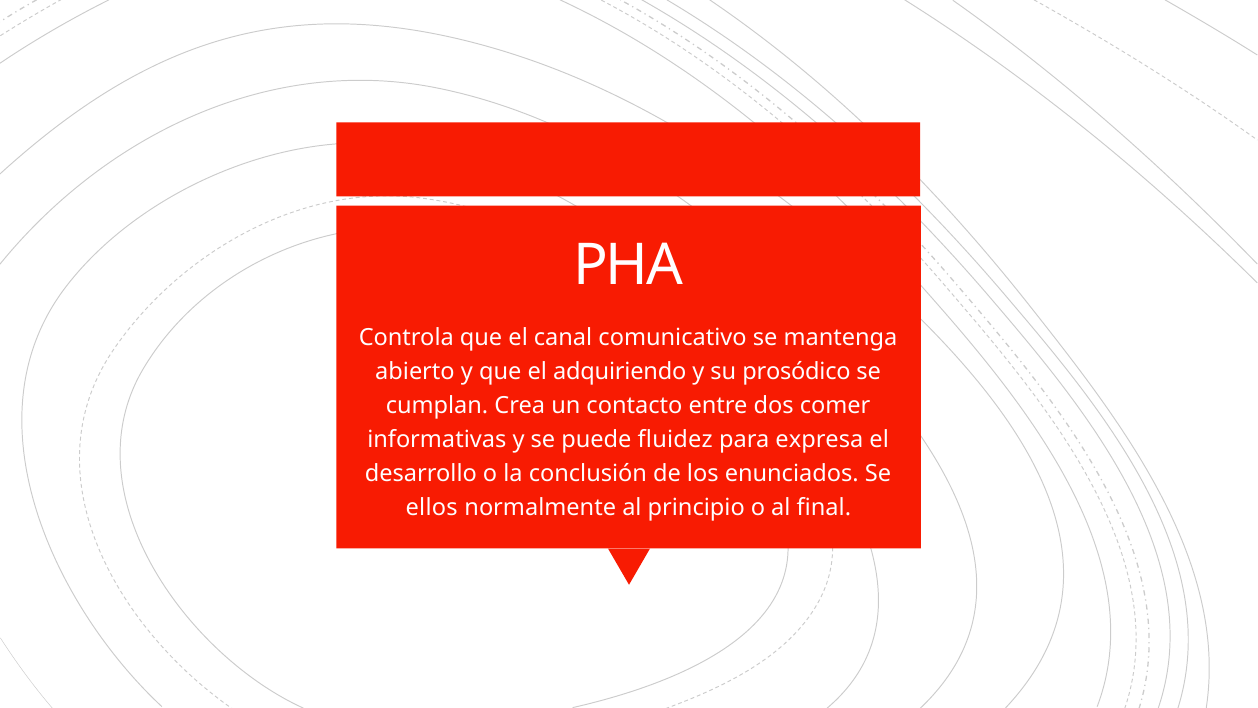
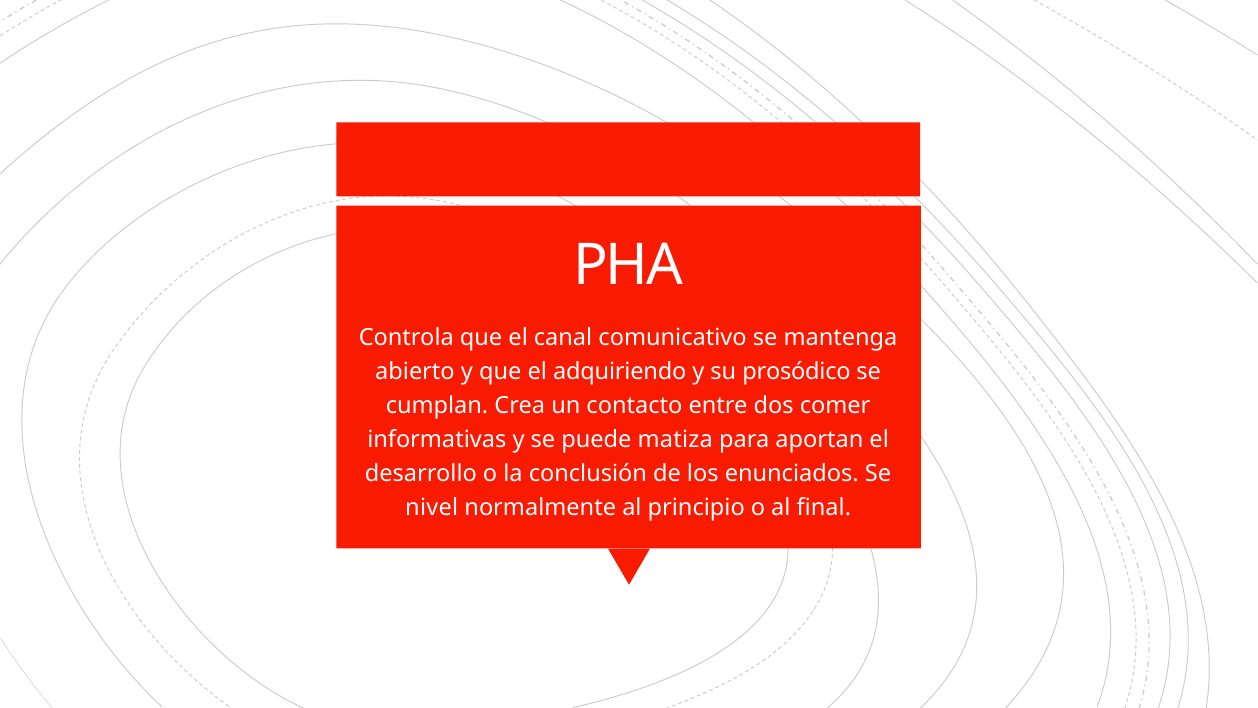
fluidez: fluidez -> matiza
expresa: expresa -> aportan
ellos: ellos -> nivel
